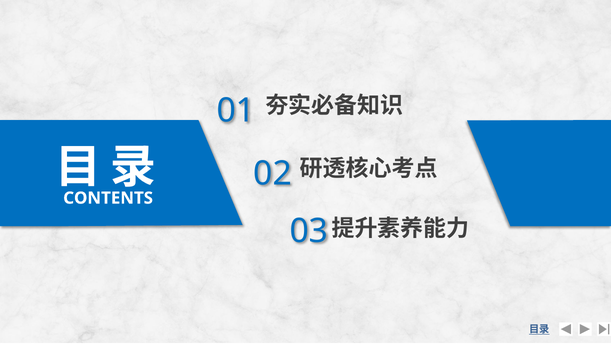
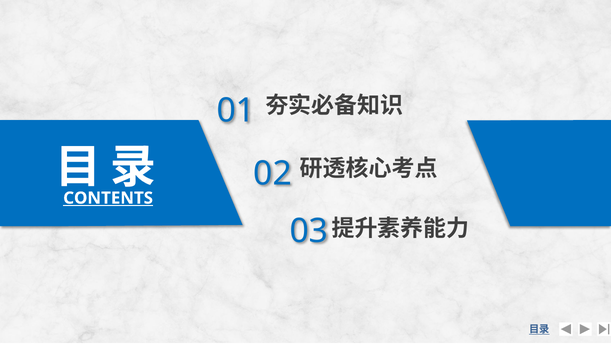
CONTENTS underline: none -> present
